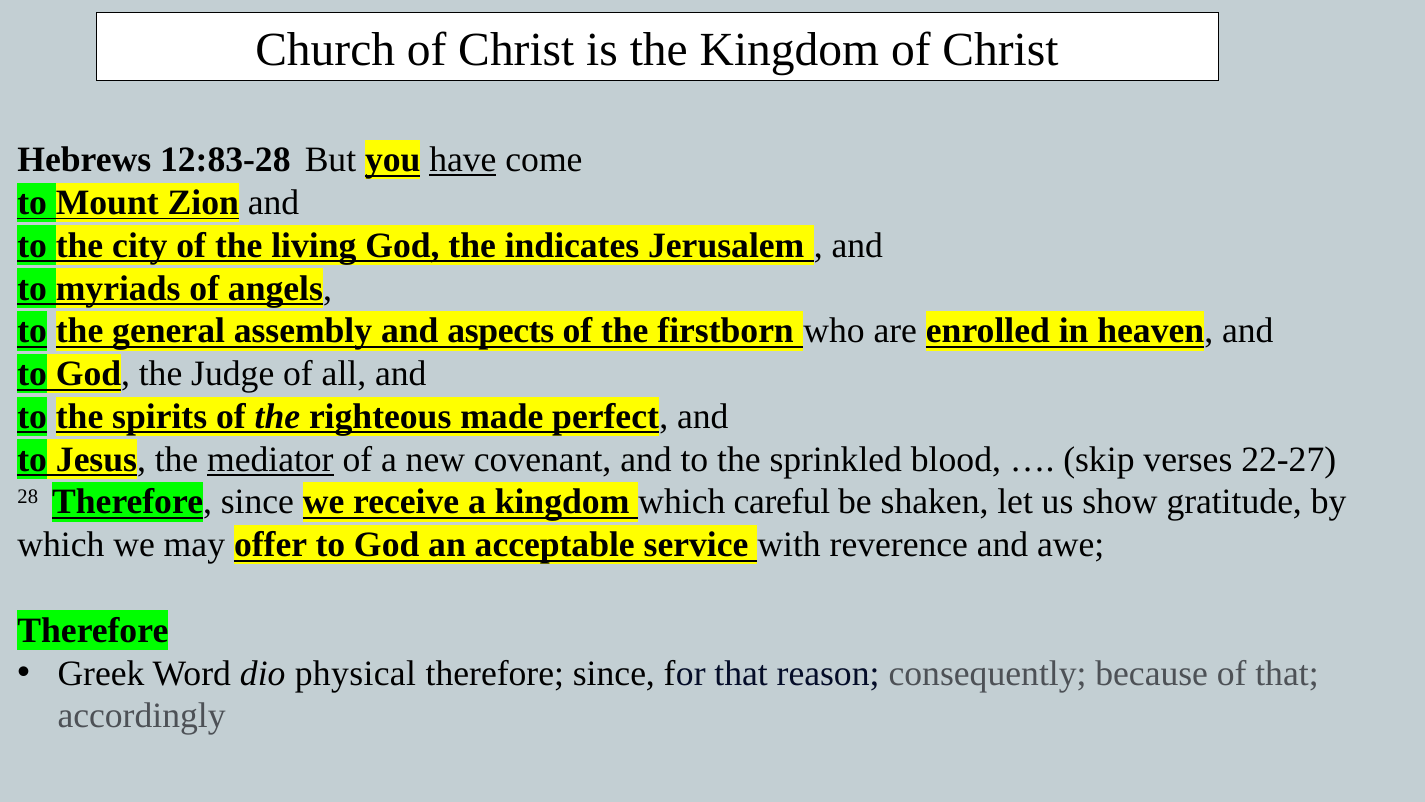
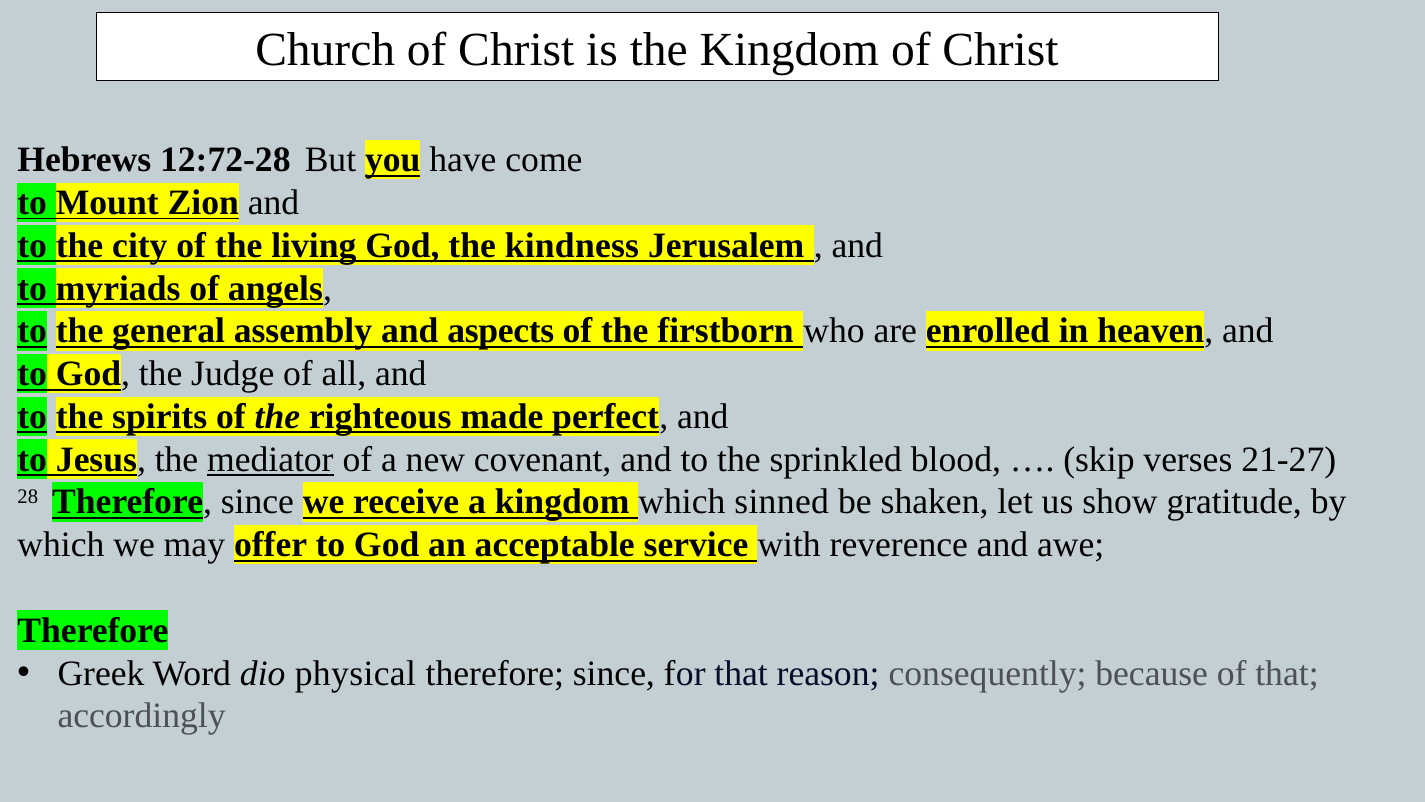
12:83-28: 12:83-28 -> 12:72-28
have underline: present -> none
indicates: indicates -> kindness
22-27: 22-27 -> 21-27
careful: careful -> sinned
